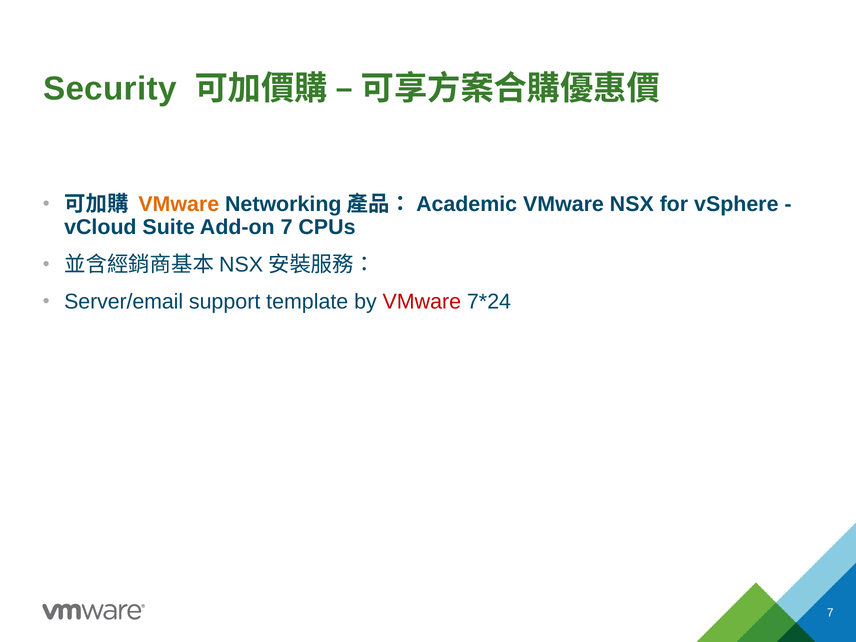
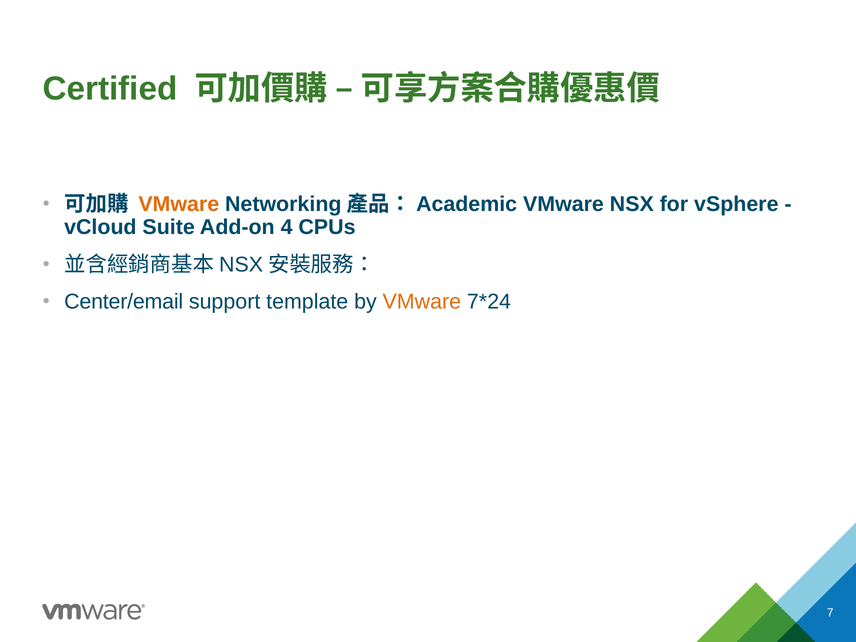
Security: Security -> Certified
Add-on 7: 7 -> 4
Server/email: Server/email -> Center/email
VMware at (422, 302) colour: red -> orange
